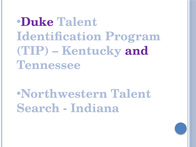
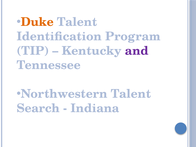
Duke colour: purple -> orange
